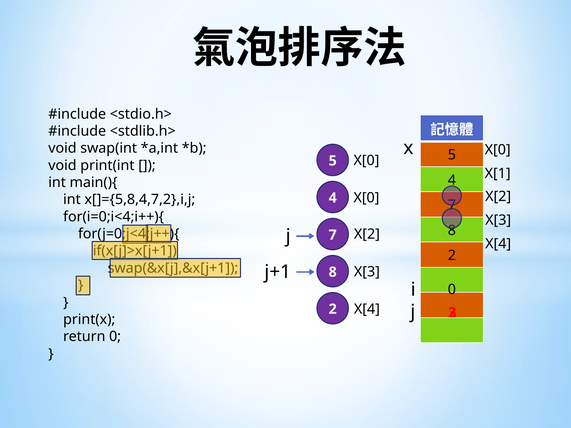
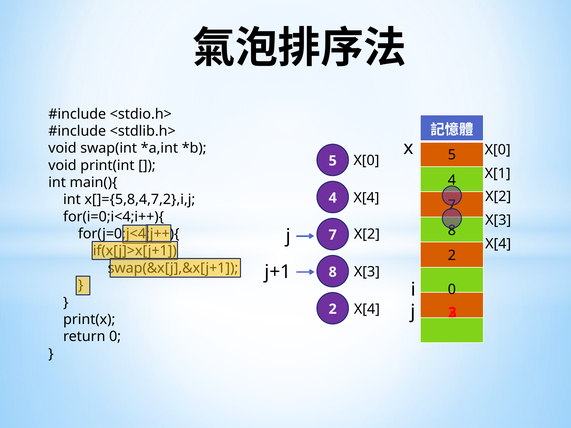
X[0 at (366, 198): X[0 -> X[4
